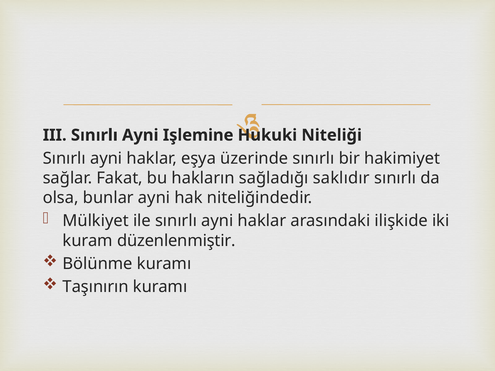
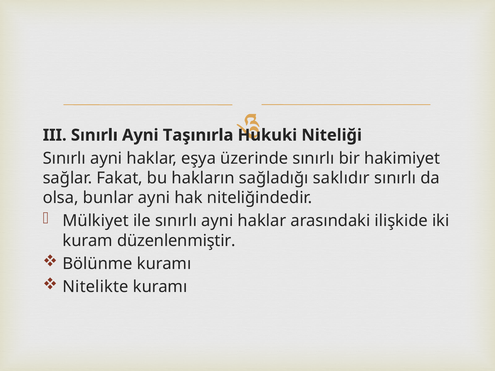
Işlemine: Işlemine -> Taşınırla
Taşınırın: Taşınırın -> Nitelikte
